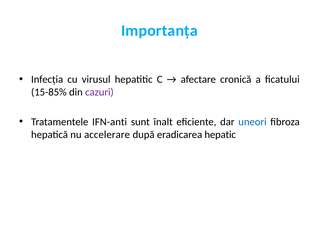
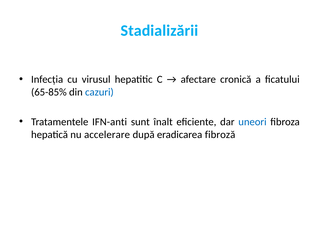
Importanța: Importanța -> Stadializării
15-85%: 15-85% -> 65-85%
cazuri colour: purple -> blue
hepatic: hepatic -> fibroză
